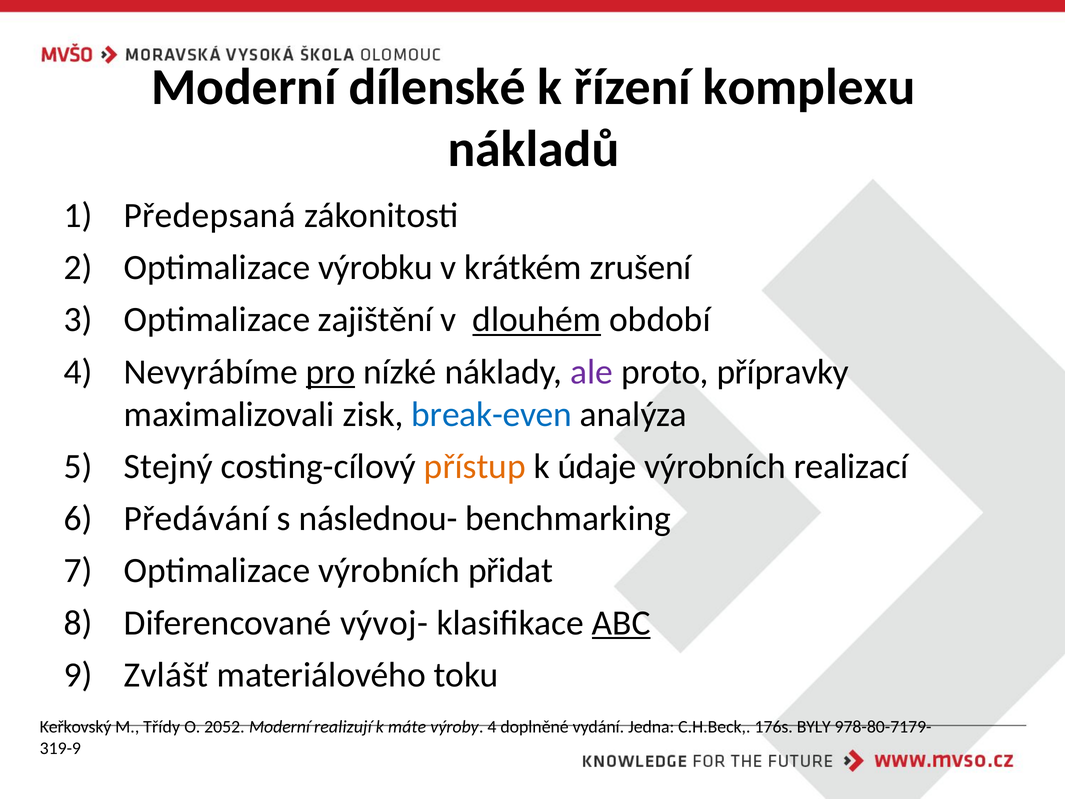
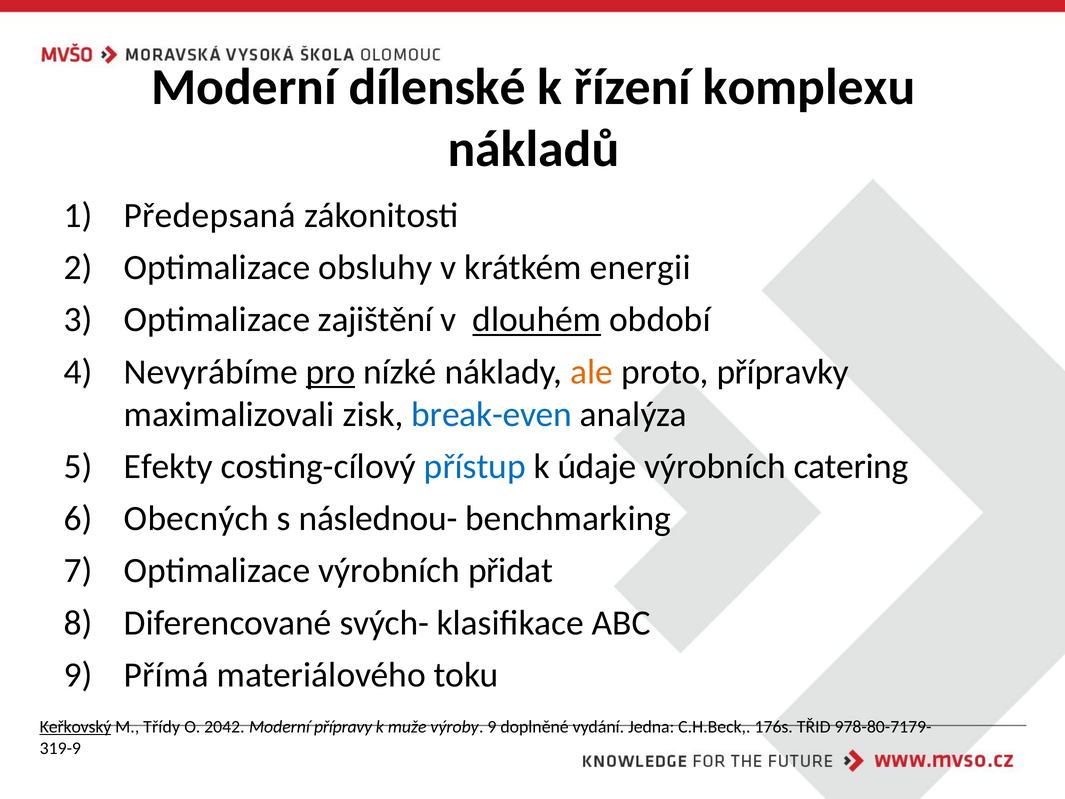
výrobku: výrobku -> obsluhy
zrušení: zrušení -> energii
ale colour: purple -> orange
Stejný: Stejný -> Efekty
přístup colour: orange -> blue
realizací: realizací -> catering
Předávání: Předávání -> Obecných
vývoj-: vývoj- -> svých-
ABC underline: present -> none
Zvlášť: Zvlášť -> Přímá
Keřkovský underline: none -> present
2052: 2052 -> 2042
realizují: realizují -> přípravy
máte: máte -> muže
výroby 4: 4 -> 9
BYLY: BYLY -> TŘID
